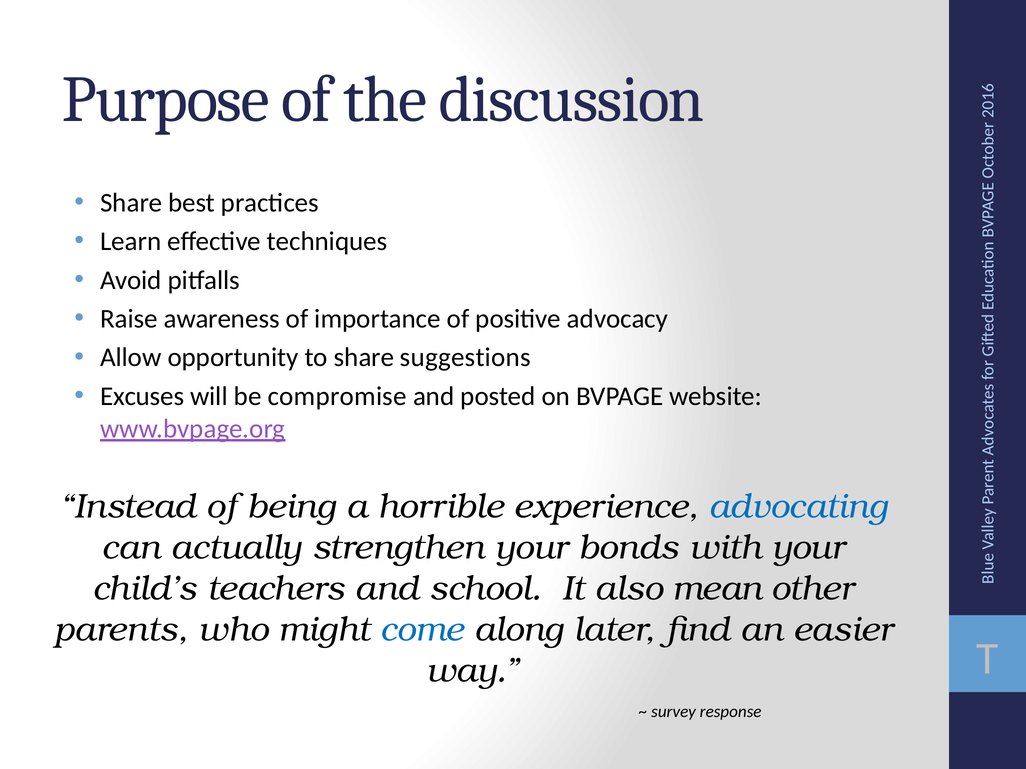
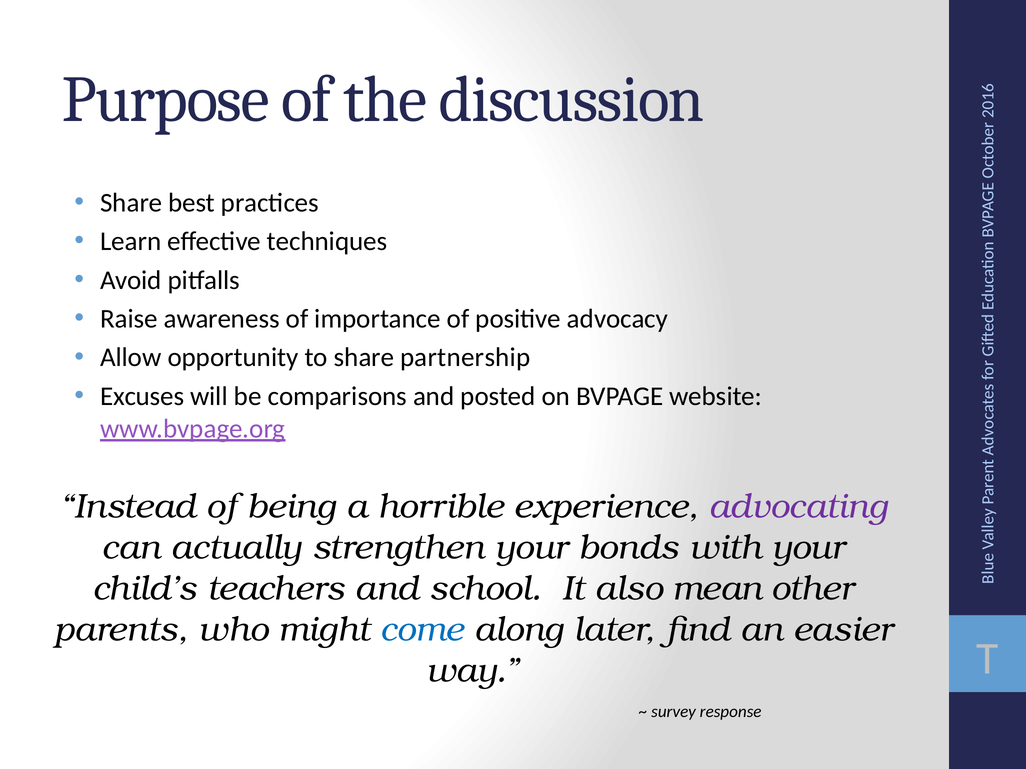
suggestions: suggestions -> partnership
compromise: compromise -> comparisons
advocating colour: blue -> purple
